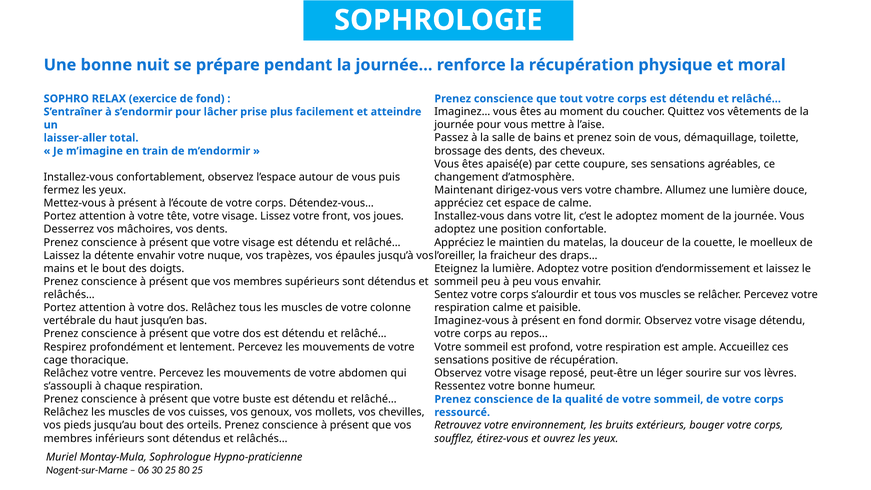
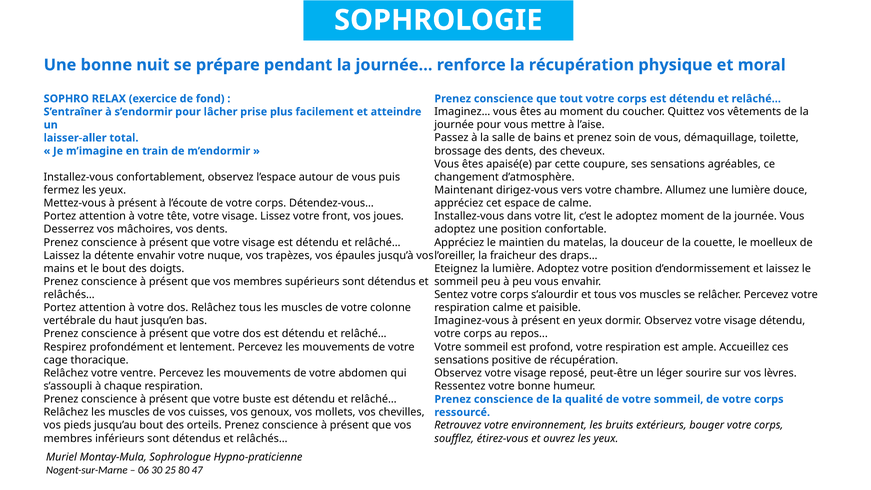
en fond: fond -> yeux
80 25: 25 -> 47
